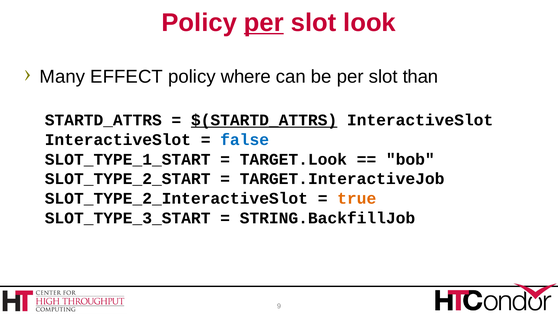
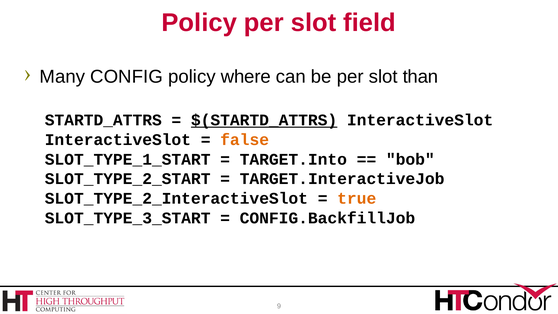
per at (264, 23) underline: present -> none
look: look -> field
EFFECT: EFFECT -> CONFIG
false colour: blue -> orange
TARGET.Look: TARGET.Look -> TARGET.Into
STRING.BackfillJob: STRING.BackfillJob -> CONFIG.BackfillJob
